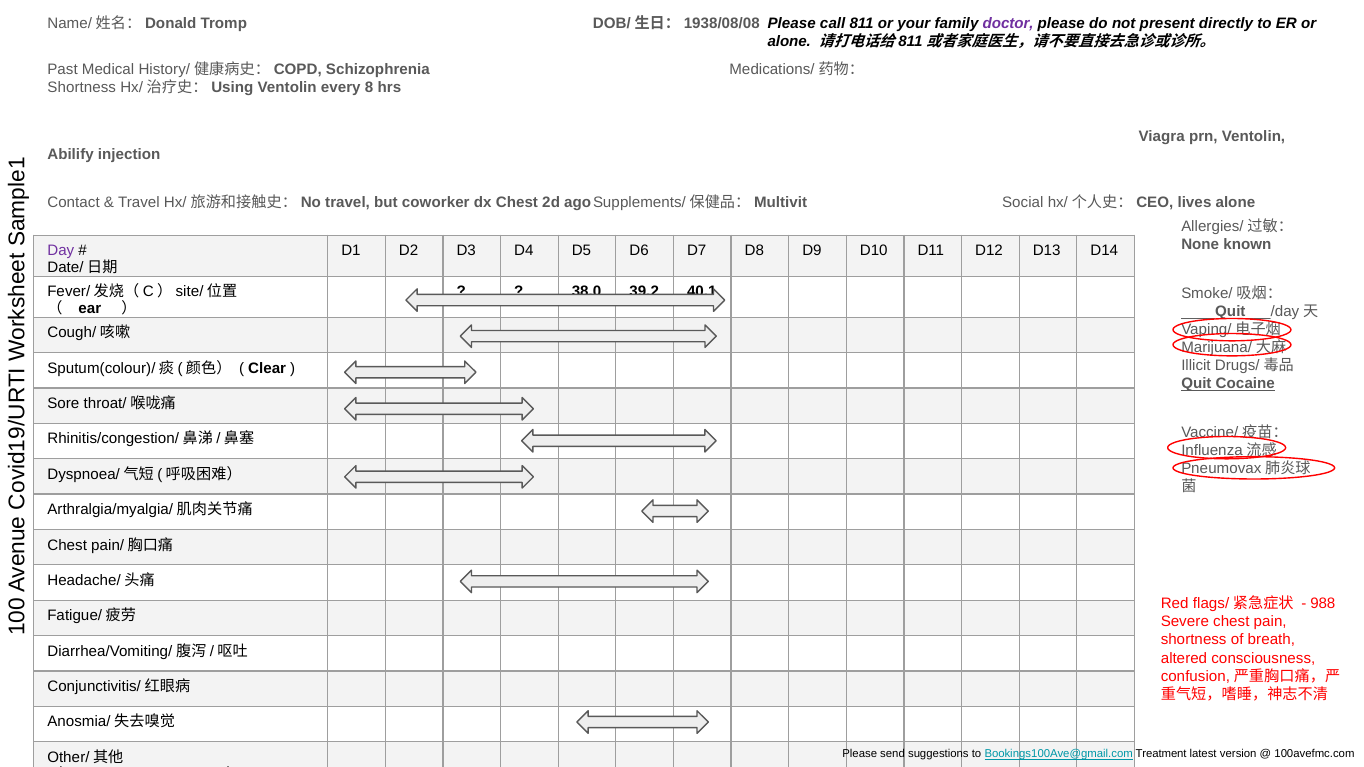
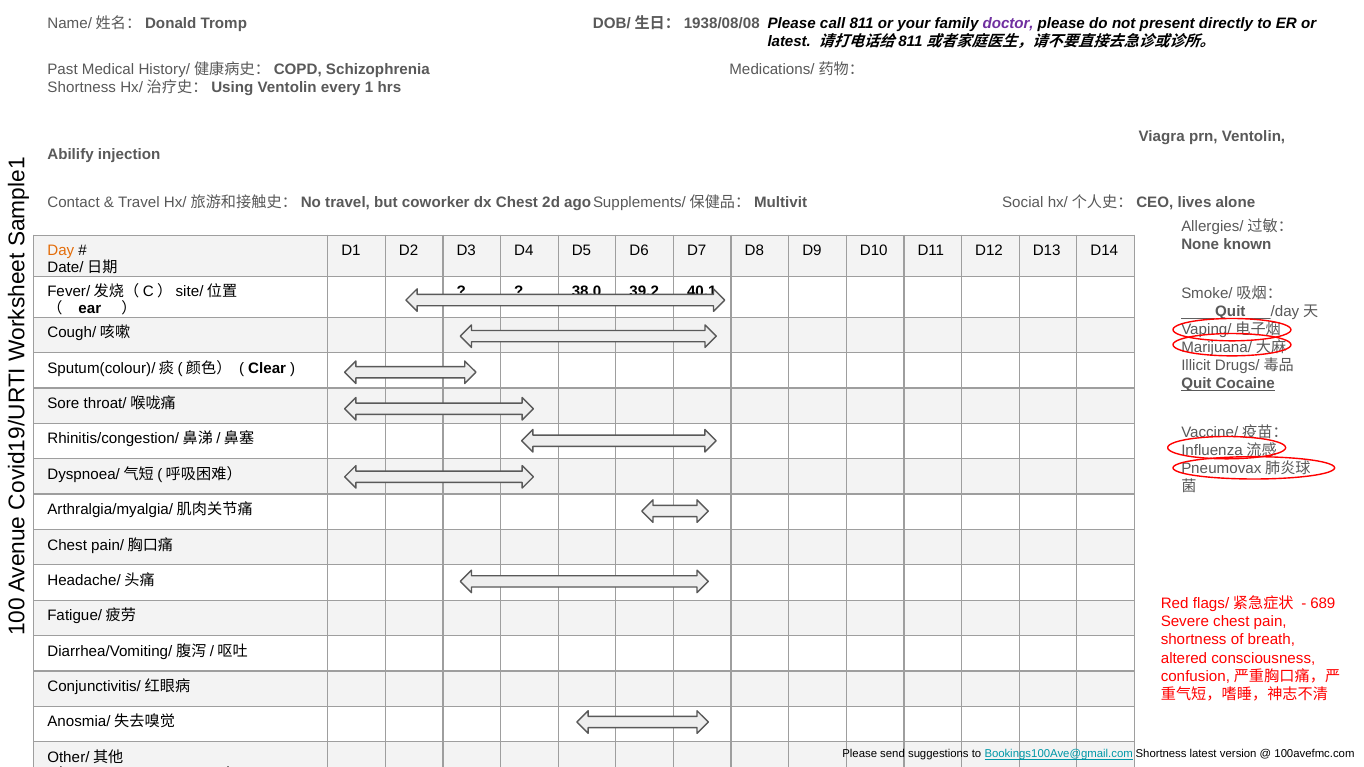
alone at (789, 42): alone -> latest
every 8: 8 -> 1
Day colour: purple -> orange
988: 988 -> 689
Bookings100Ave@gmail.com Treatment: Treatment -> Shortness
